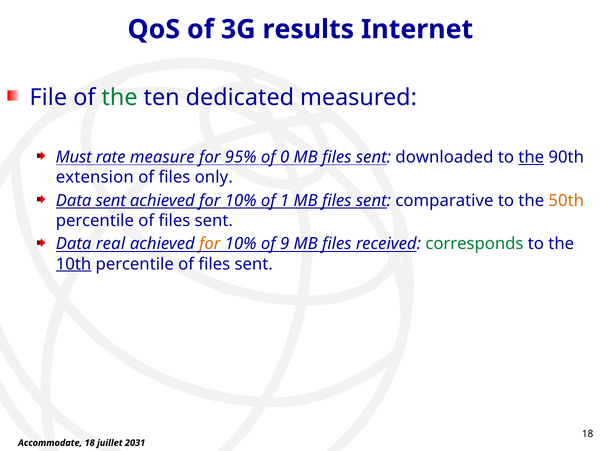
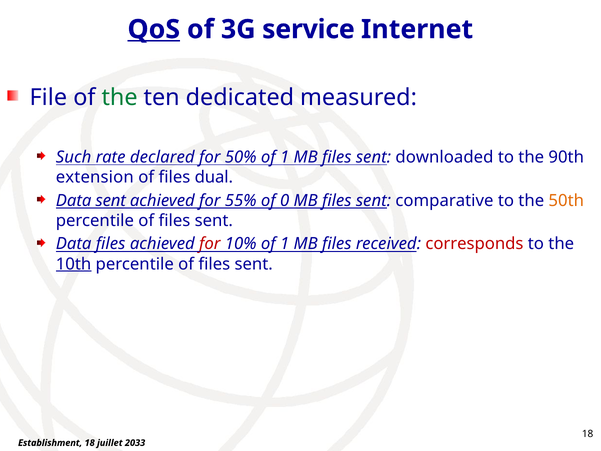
QoS underline: none -> present
results: results -> service
Must: Must -> Such
measure: measure -> declared
95%: 95% -> 50%
0 at (285, 157): 0 -> 1
the at (531, 157) underline: present -> none
only: only -> dual
10% at (241, 200): 10% -> 55%
1: 1 -> 0
Data real: real -> files
for at (210, 244) colour: orange -> red
10% of 9: 9 -> 1
corresponds colour: green -> red
Accommodate: Accommodate -> Establishment
2031: 2031 -> 2033
